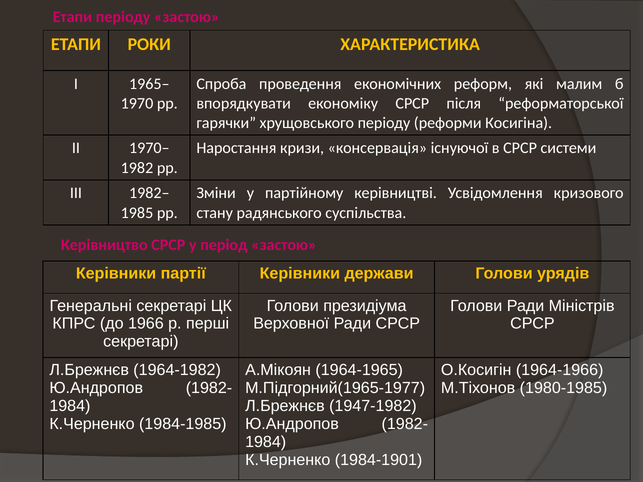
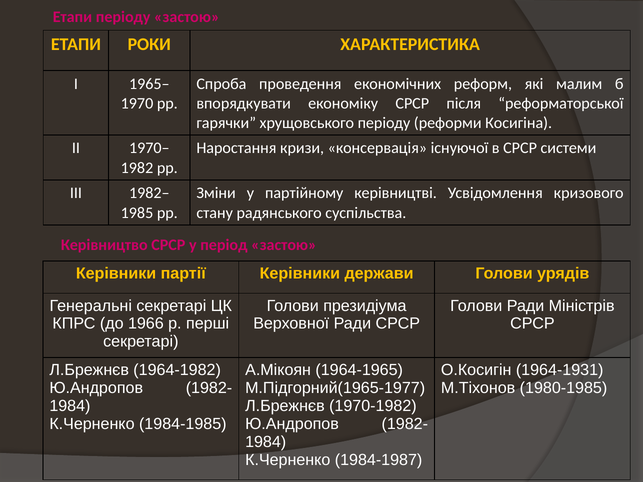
1964-1966: 1964-1966 -> 1964-1931
1947-1982: 1947-1982 -> 1970-1982
1984-1901: 1984-1901 -> 1984-1987
